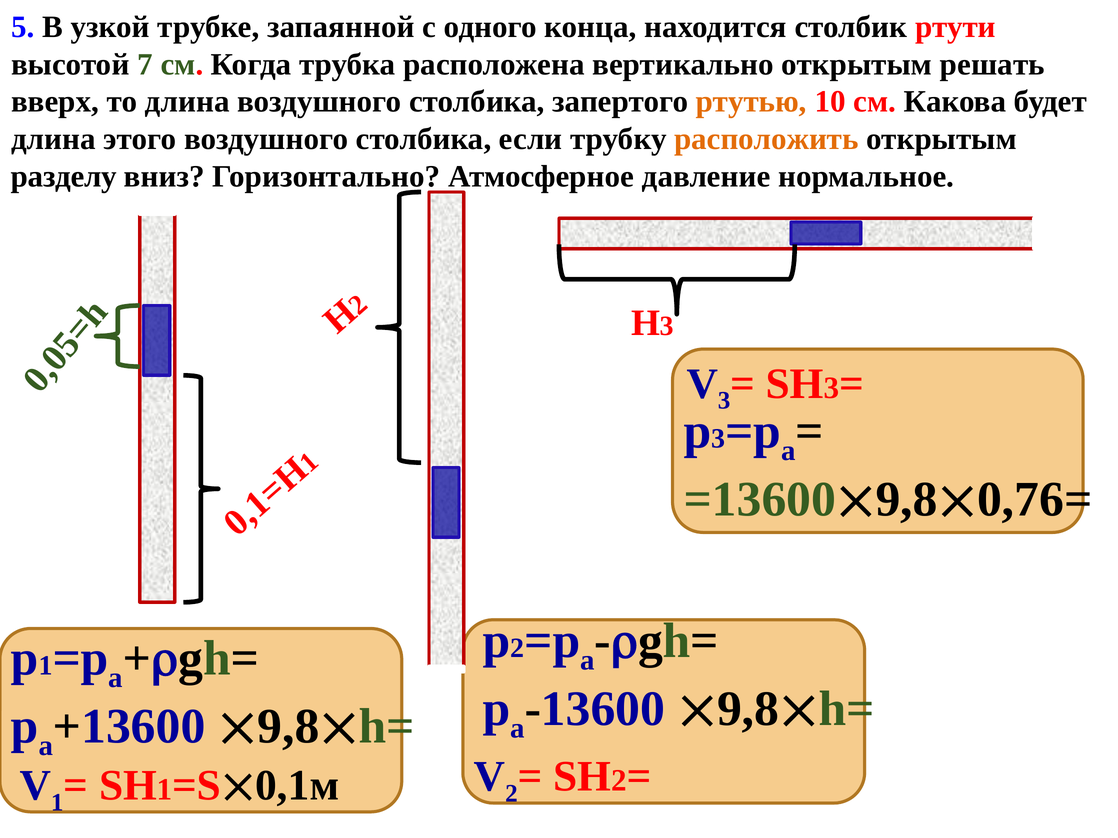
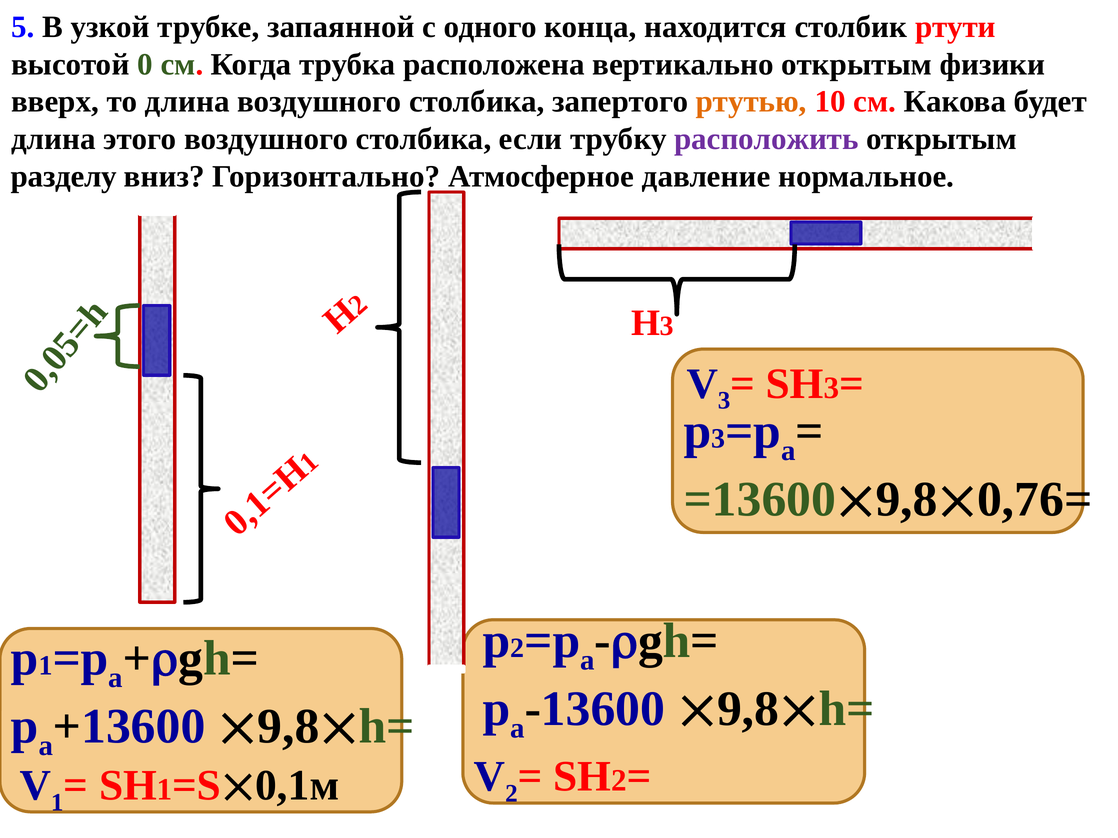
высотой 7: 7 -> 0
решать: решать -> физики
расположить colour: orange -> purple
